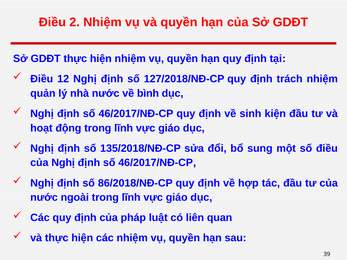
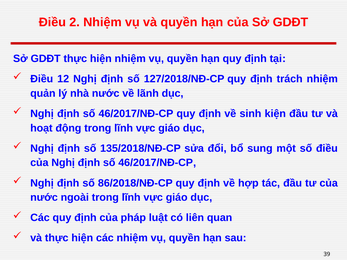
bình: bình -> lãnh
